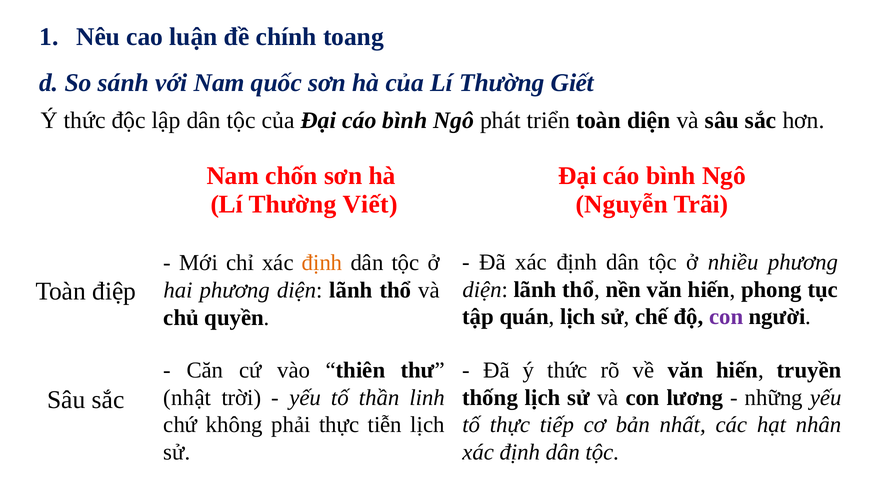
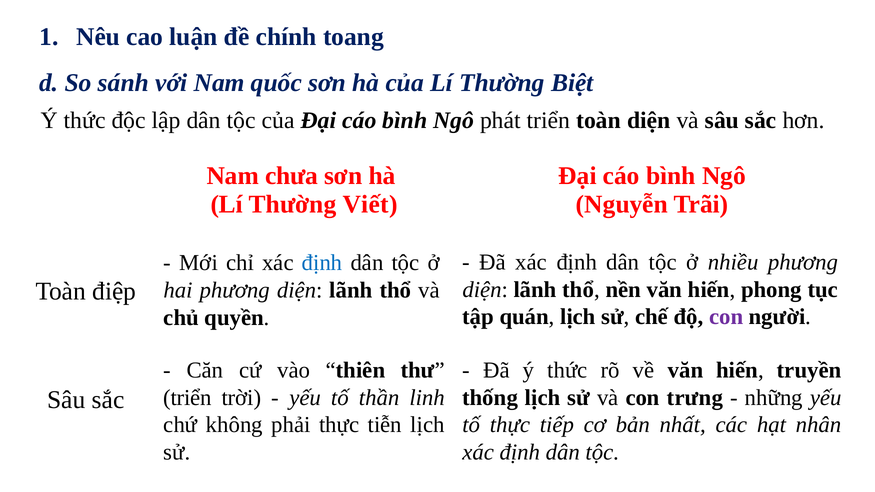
Giết: Giết -> Biệt
chốn: chốn -> chưa
định at (322, 263) colour: orange -> blue
nhật at (187, 398): nhật -> triển
lương: lương -> trưng
